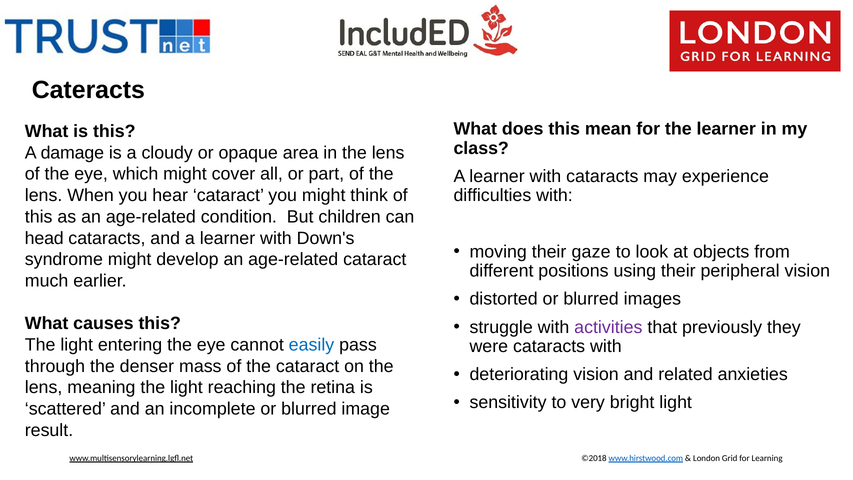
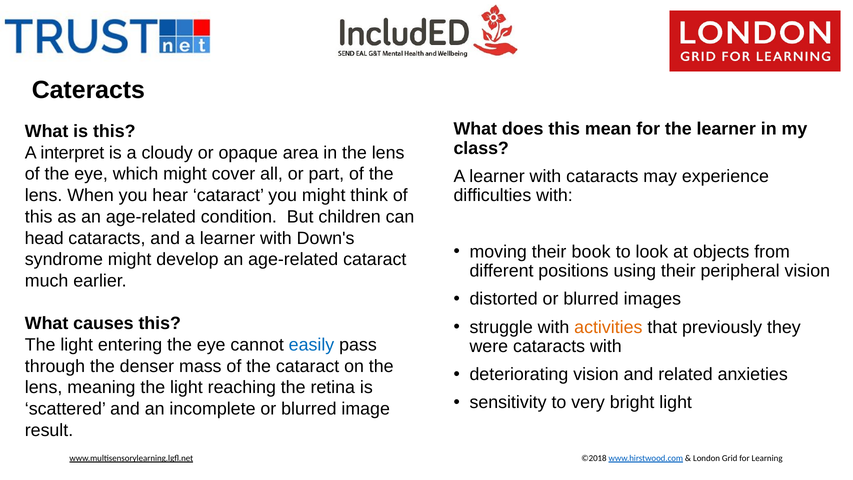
damage: damage -> interpret
gaze: gaze -> book
activities colour: purple -> orange
